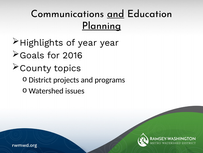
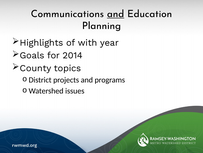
Planning underline: present -> none
of year: year -> with
2016: 2016 -> 2014
